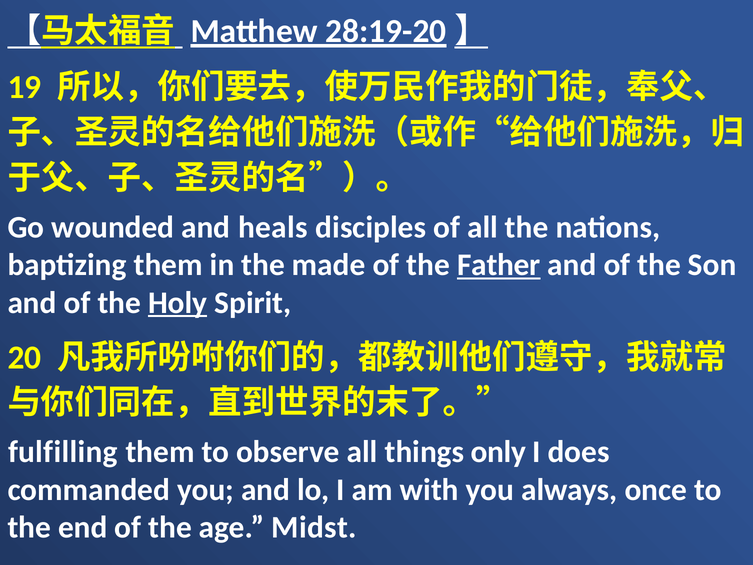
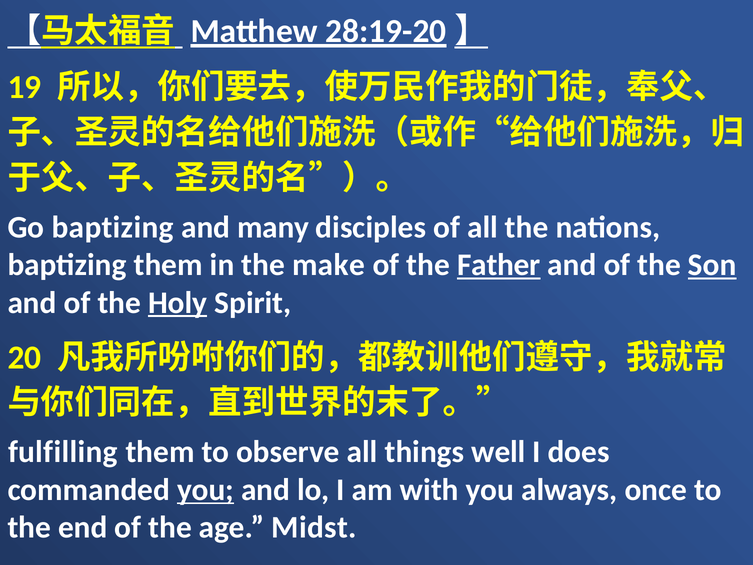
Go wounded: wounded -> baptizing
heals: heals -> many
made: made -> make
Son underline: none -> present
only: only -> well
you at (206, 490) underline: none -> present
